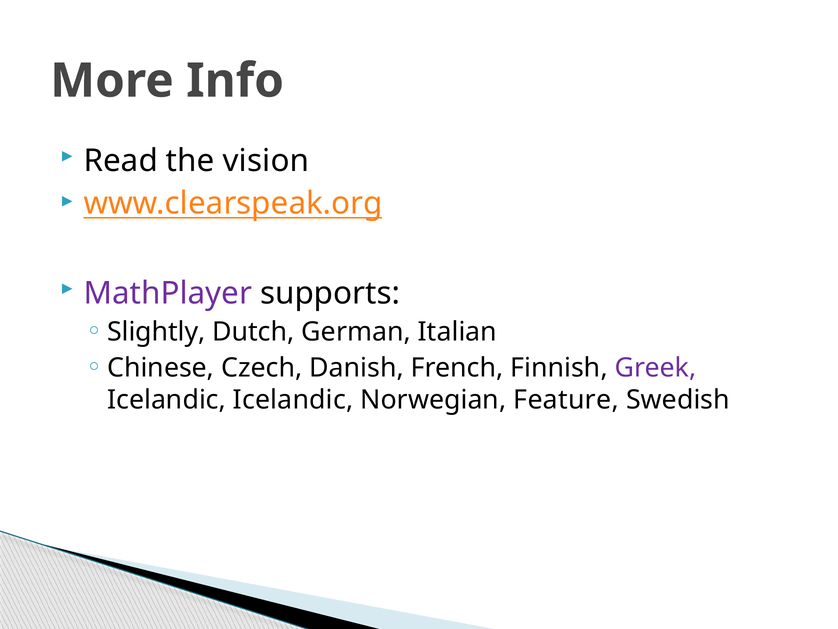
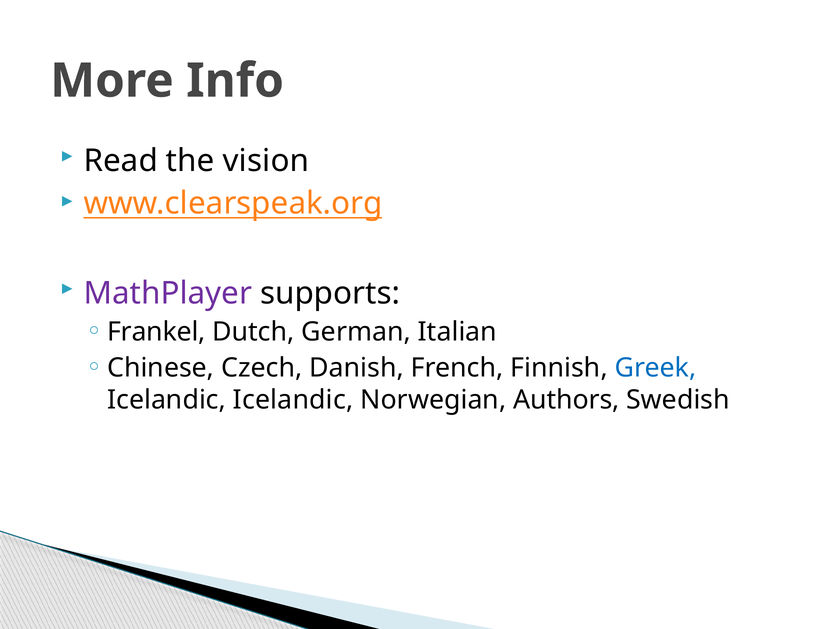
Slightly: Slightly -> Frankel
Greek colour: purple -> blue
Feature: Feature -> Authors
